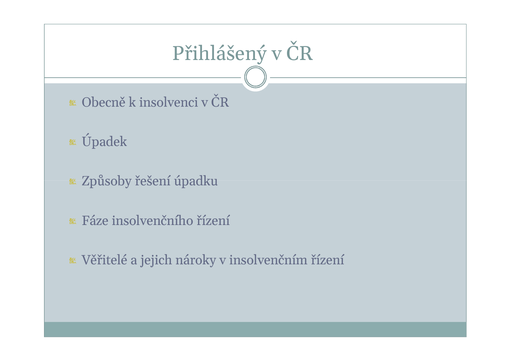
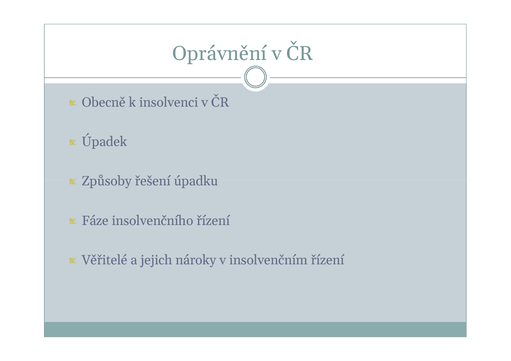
Přihlášený: Přihlášený -> Oprávnění
